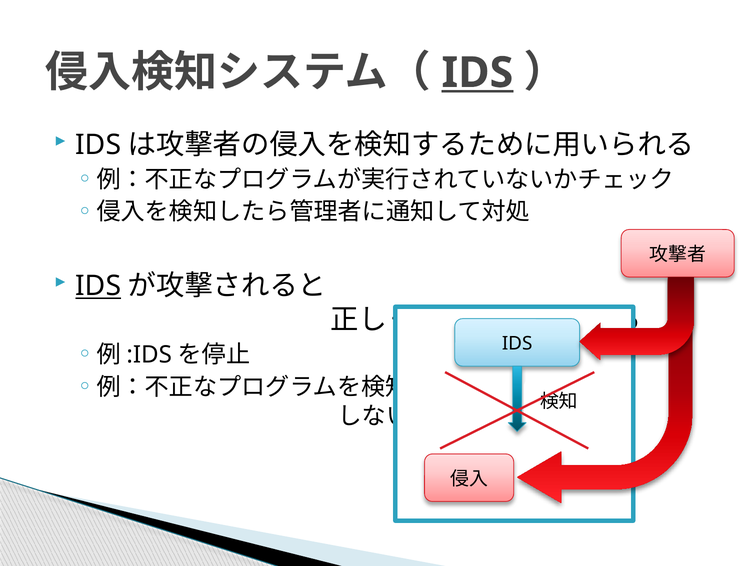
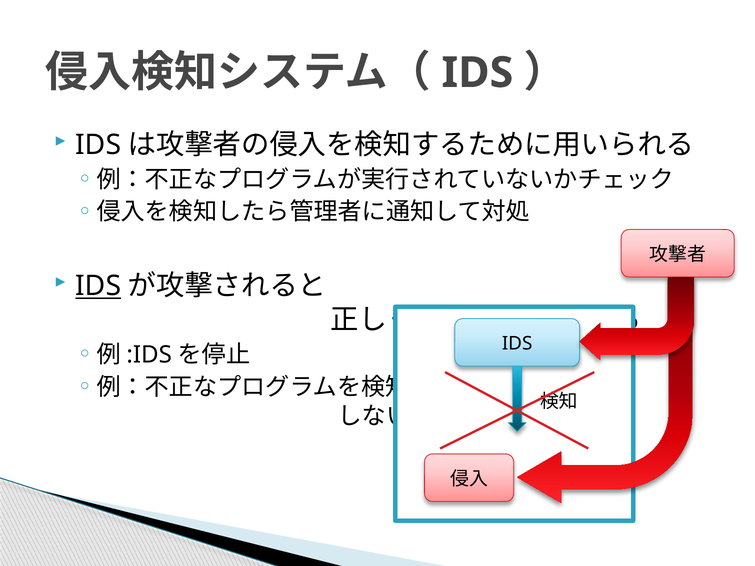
IDS at (477, 73) underline: present -> none
